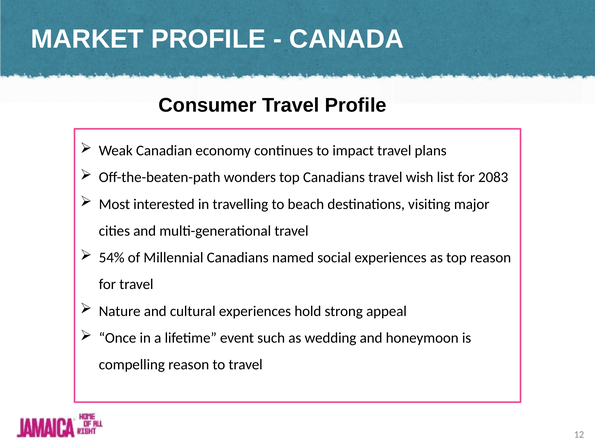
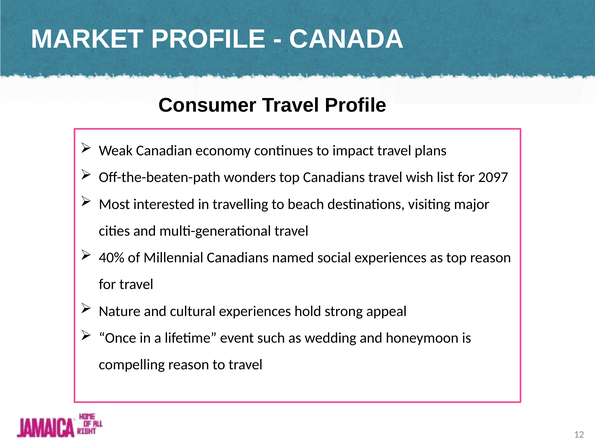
2083: 2083 -> 2097
54%: 54% -> 40%
